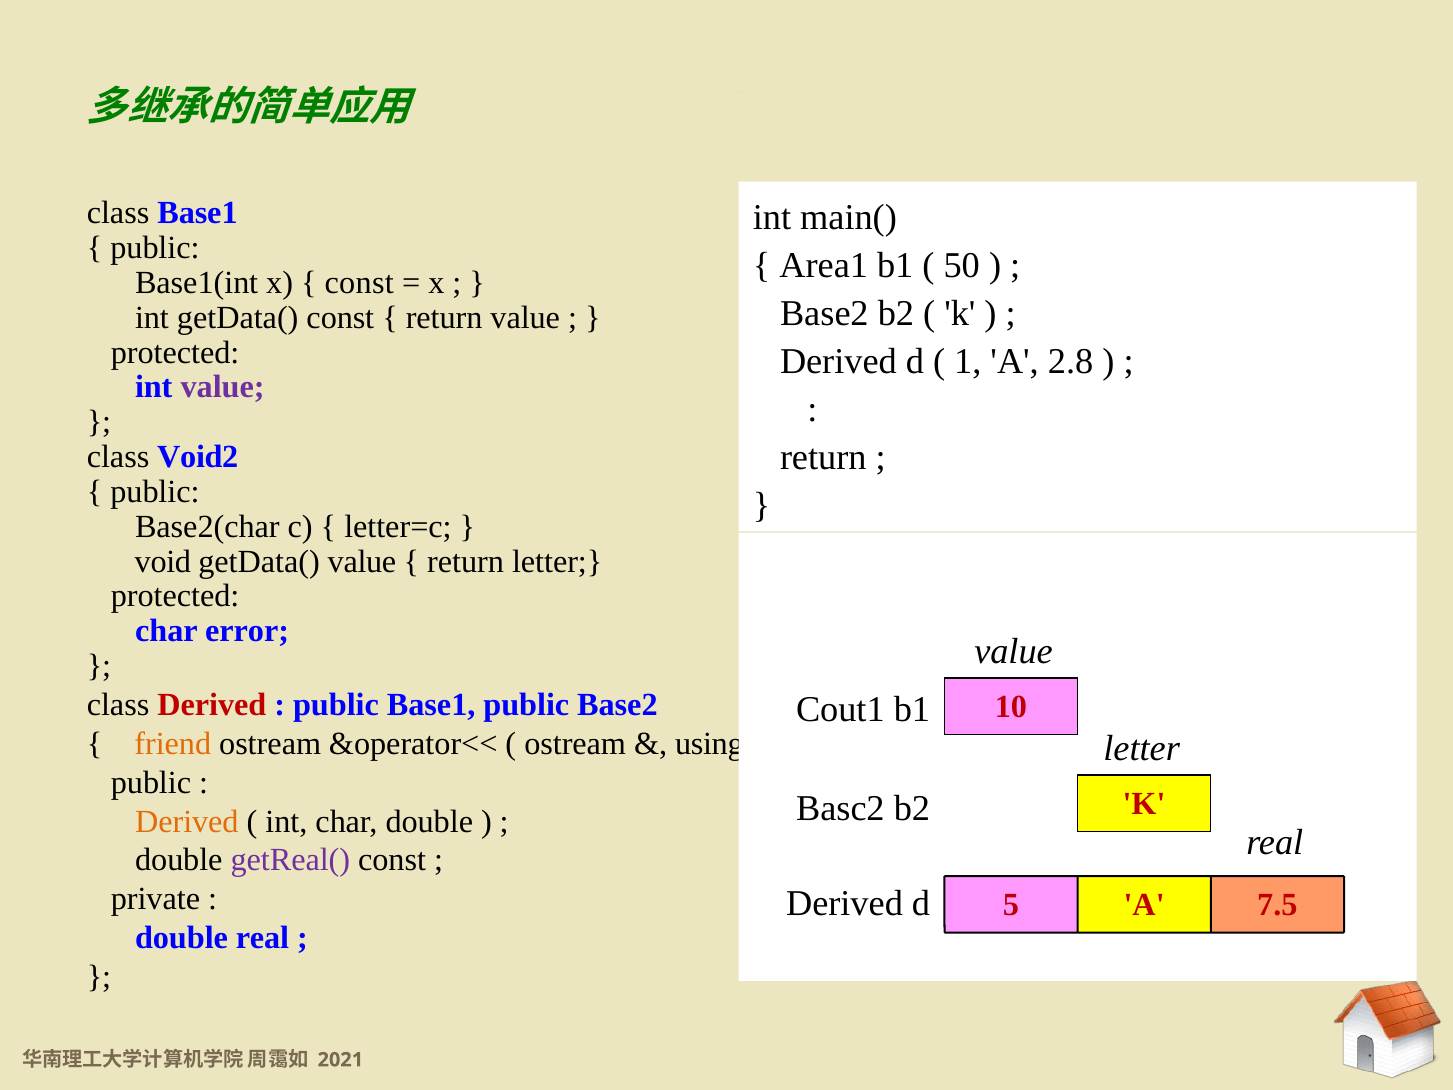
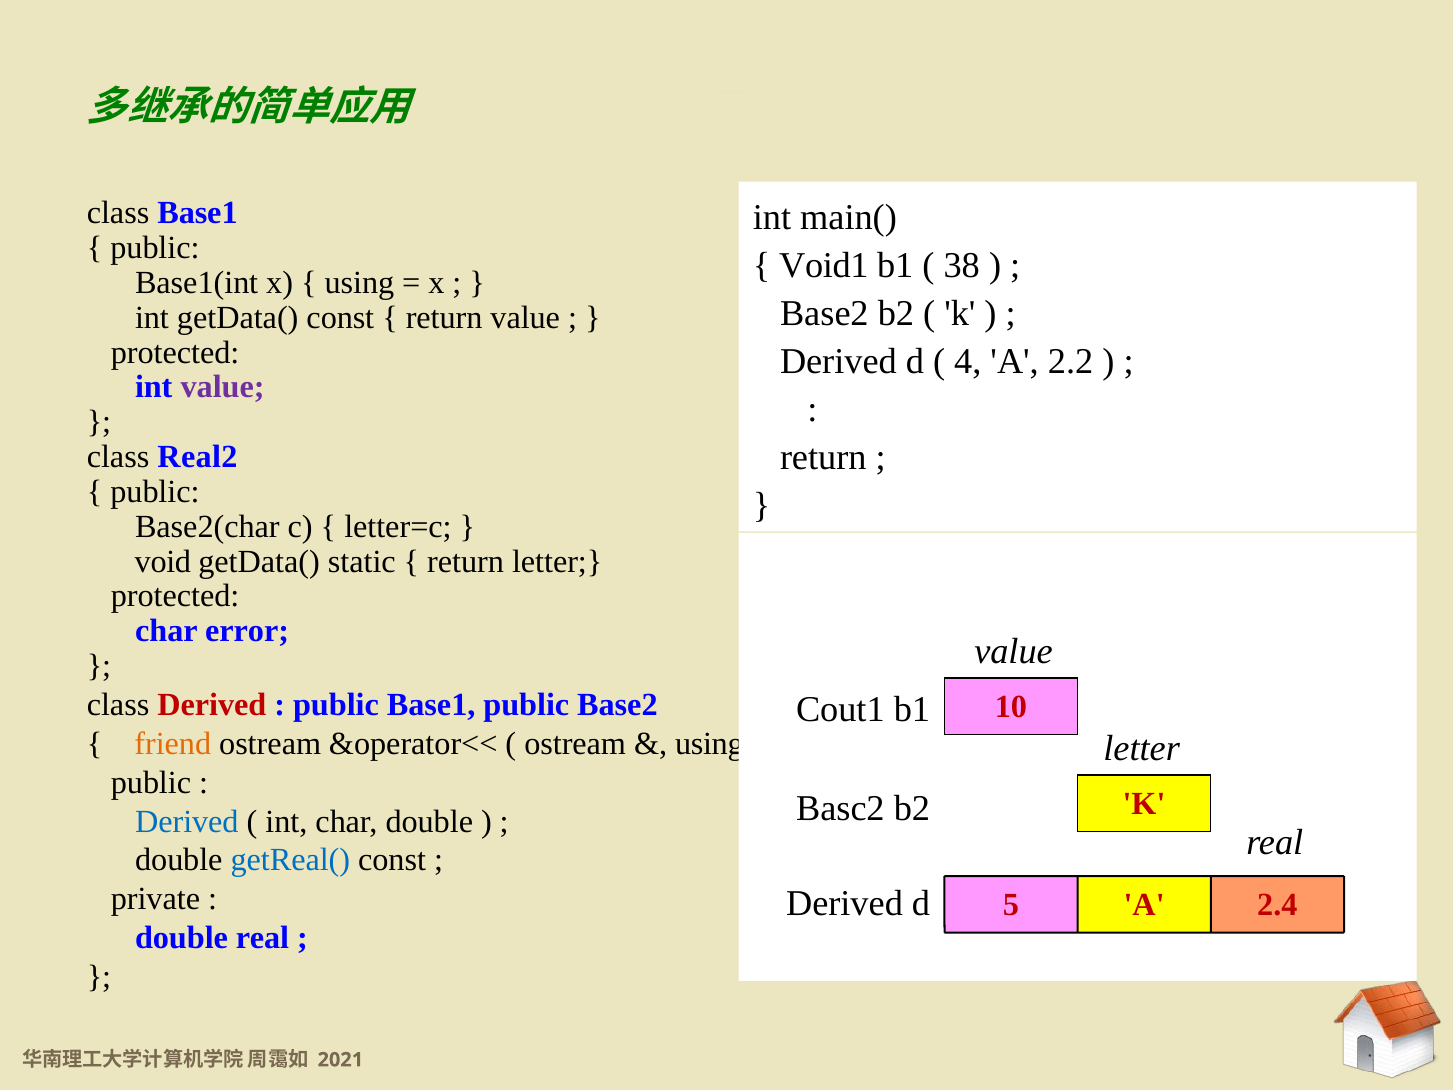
Area1: Area1 -> Void1
50: 50 -> 38
const at (359, 283): const -> using
1: 1 -> 4
2.8: 2.8 -> 2.2
Void2: Void2 -> Real2
getData( value: value -> static
Derived at (187, 821) colour: orange -> blue
getReal( colour: purple -> blue
7.5: 7.5 -> 2.4
